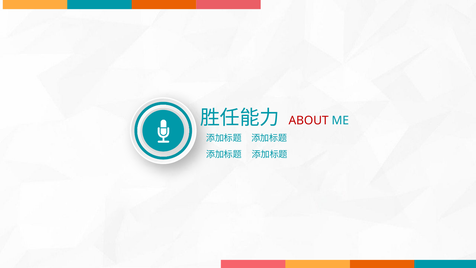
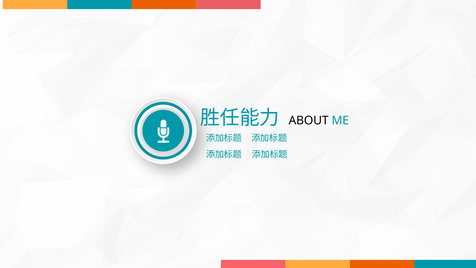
ABOUT colour: red -> black
